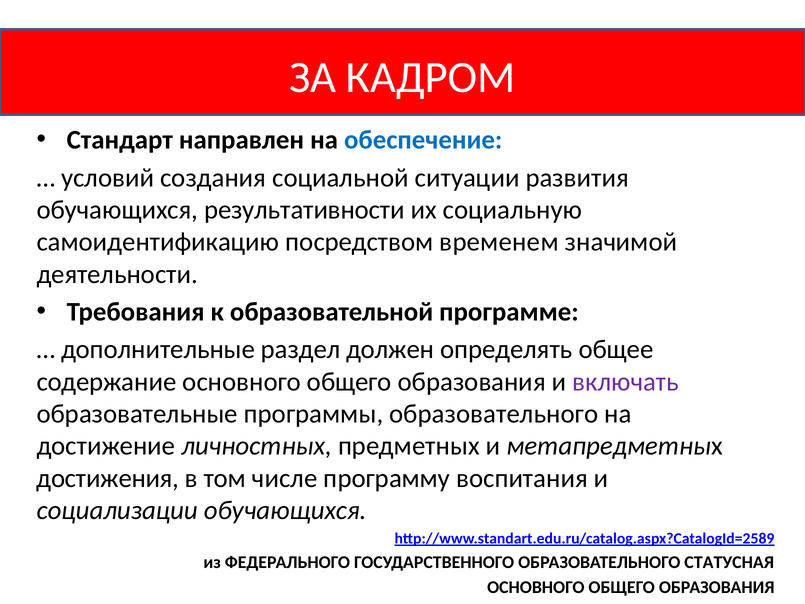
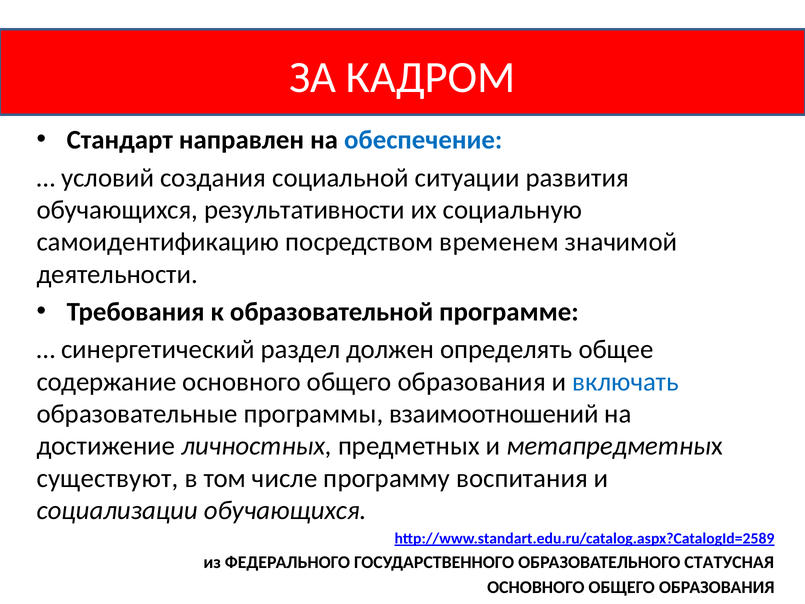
дополнительные: дополнительные -> синергетический
включать colour: purple -> blue
программы образовательного: образовательного -> взаимоотношений
достижения: достижения -> существуют
